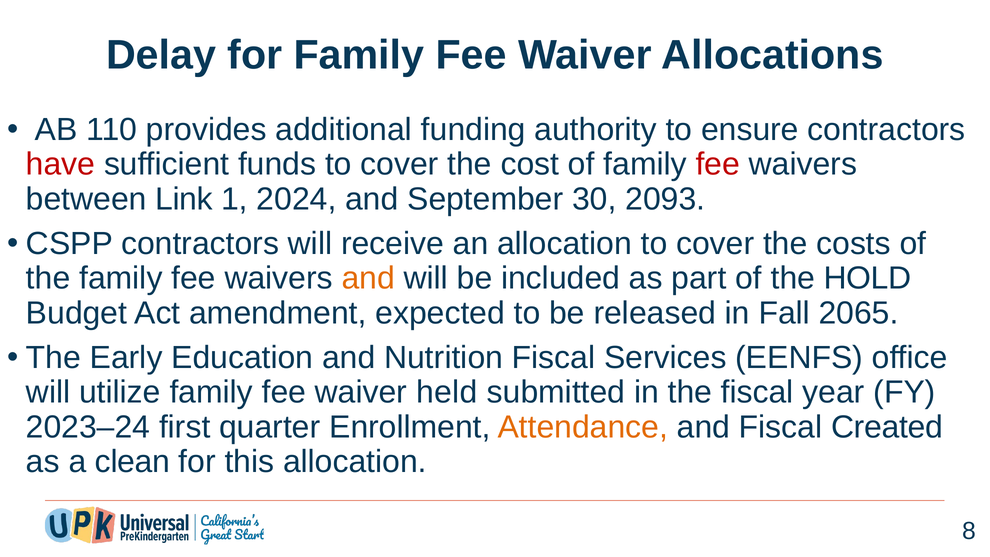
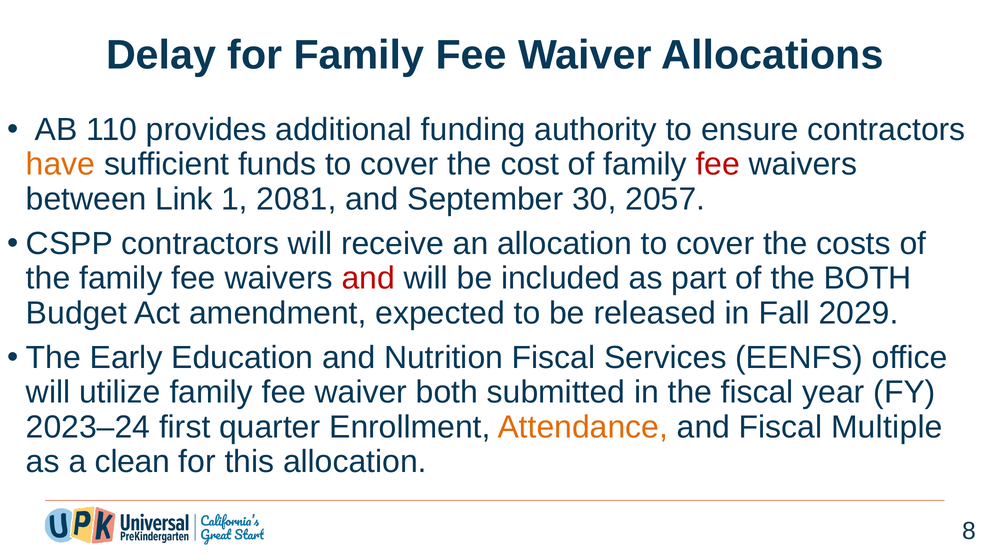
have colour: red -> orange
2024: 2024 -> 2081
2093: 2093 -> 2057
and at (368, 278) colour: orange -> red
the HOLD: HOLD -> BOTH
2065: 2065 -> 2029
waiver held: held -> both
Created: Created -> Multiple
